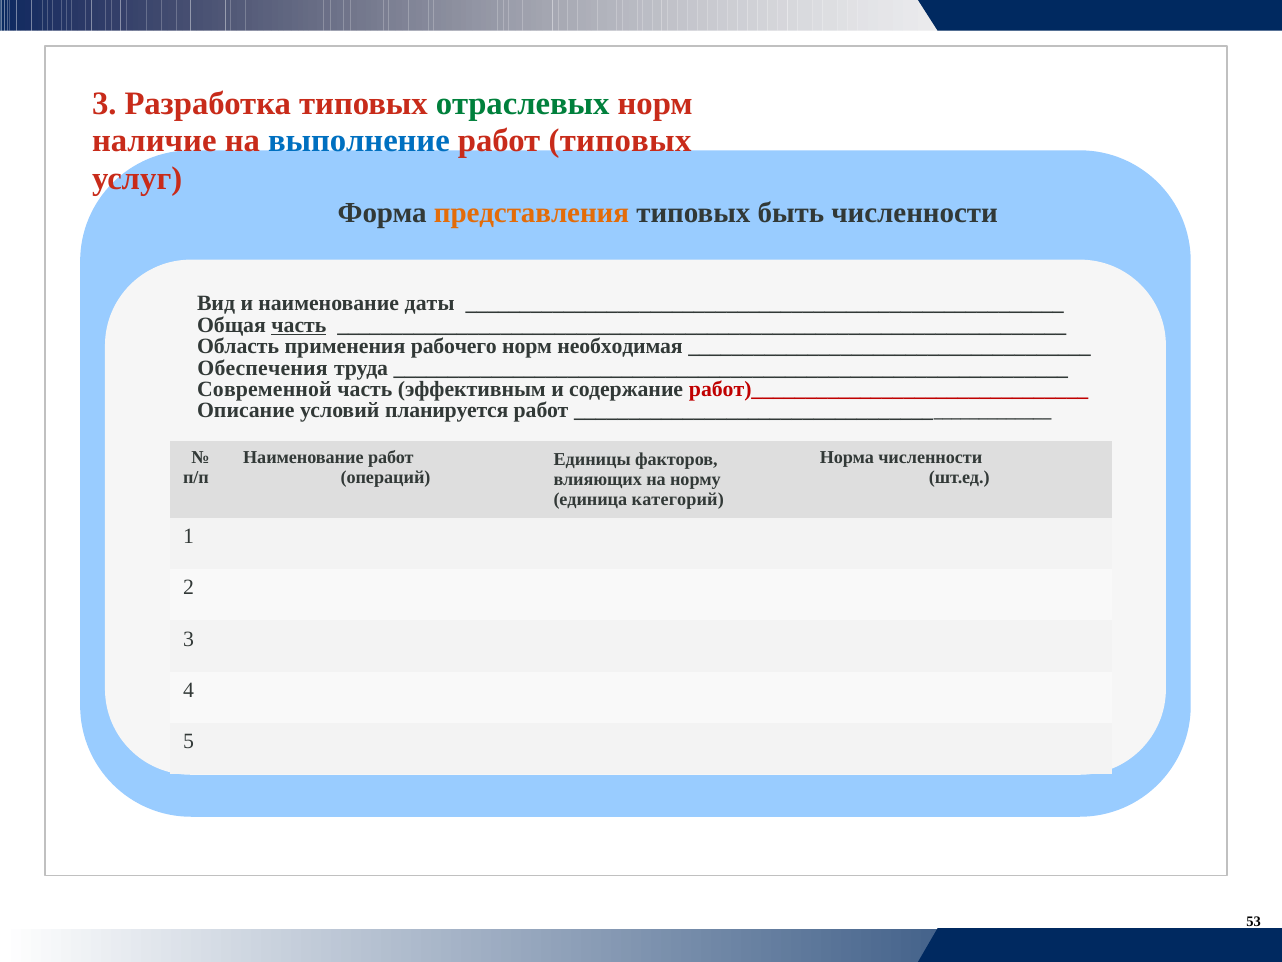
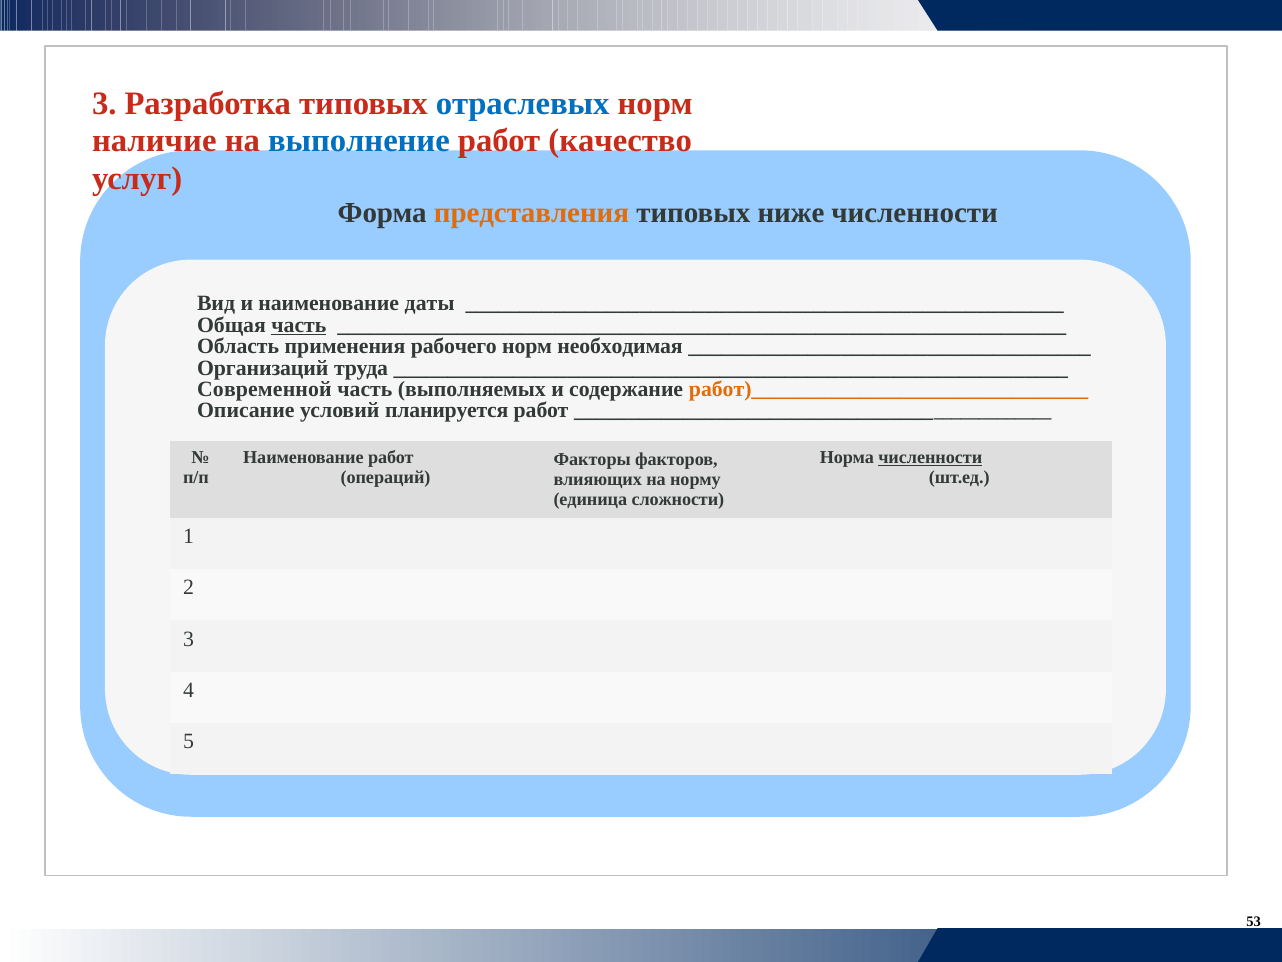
отраслевых colour: green -> blue
работ типовых: типовых -> качество
быть: быть -> ниже
Обеспечения: Обеспечения -> Организаций
эффективным: эффективным -> выполняемых
работ)_______________________________ colour: red -> orange
численности at (930, 457) underline: none -> present
Единицы: Единицы -> Факторы
категорий: категорий -> сложности
